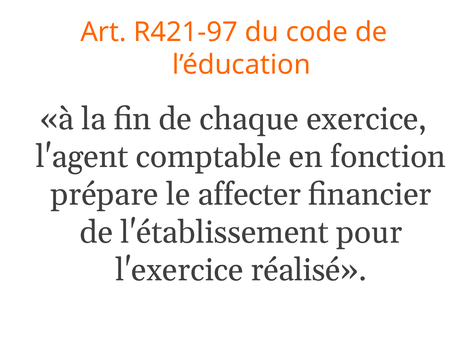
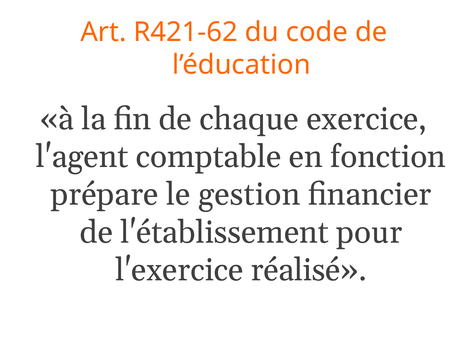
R421-97: R421-97 -> R421-62
affecter: affecter -> gestion
